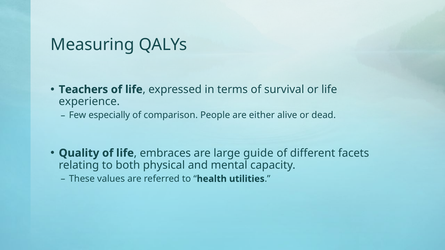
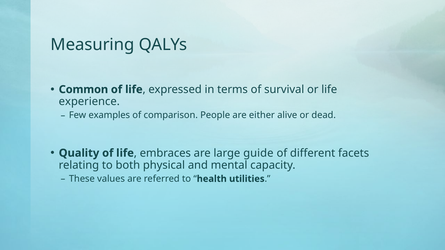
Teachers: Teachers -> Common
especially: especially -> examples
